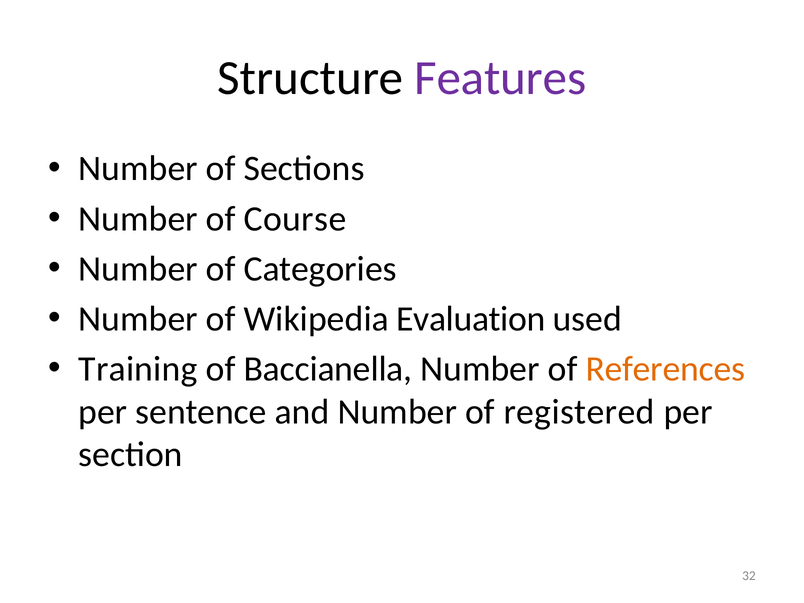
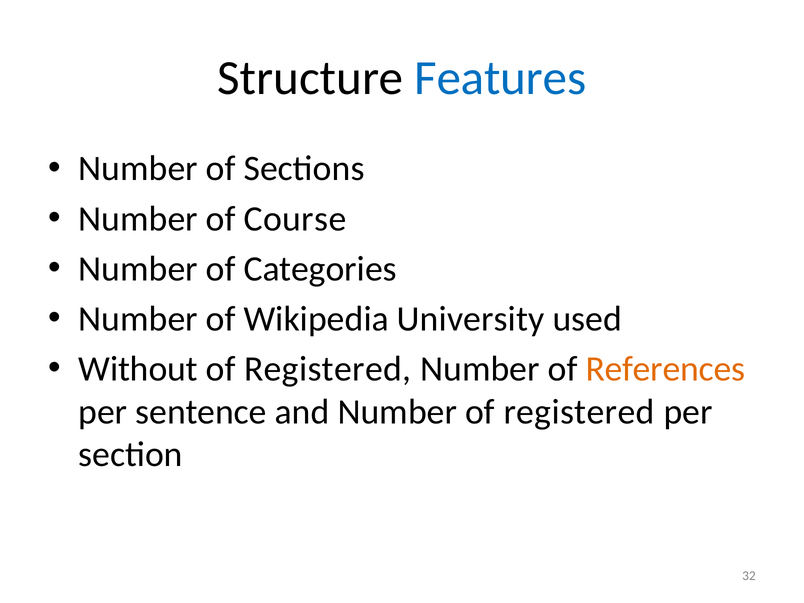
Features colour: purple -> blue
Evaluation: Evaluation -> University
Training: Training -> Without
Baccianella at (328, 369): Baccianella -> Registered
